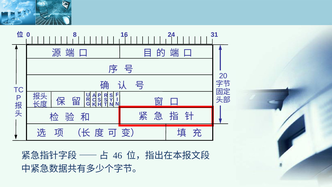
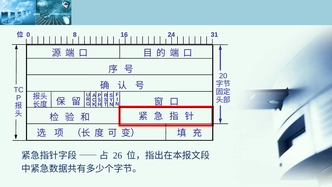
46: 46 -> 26
